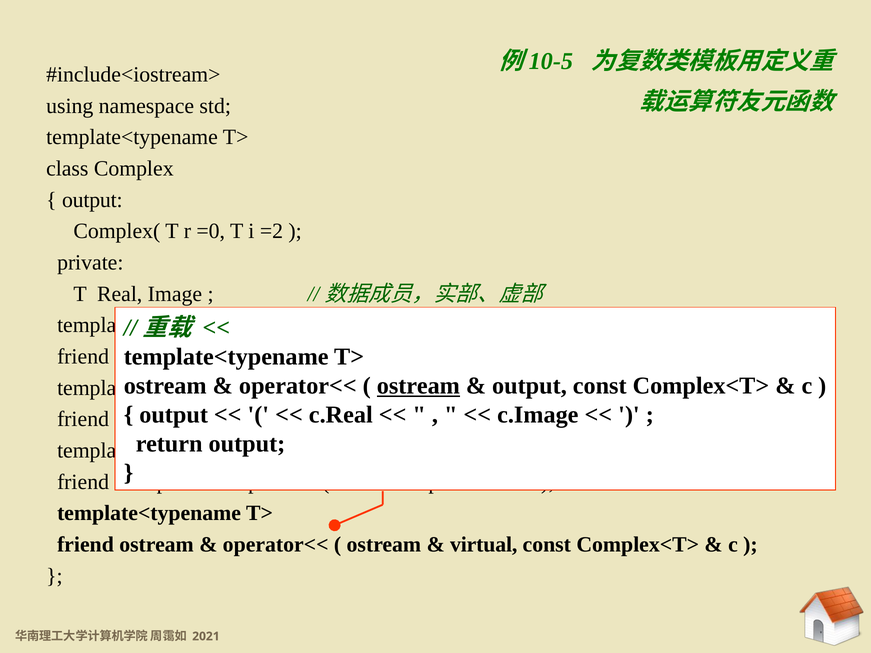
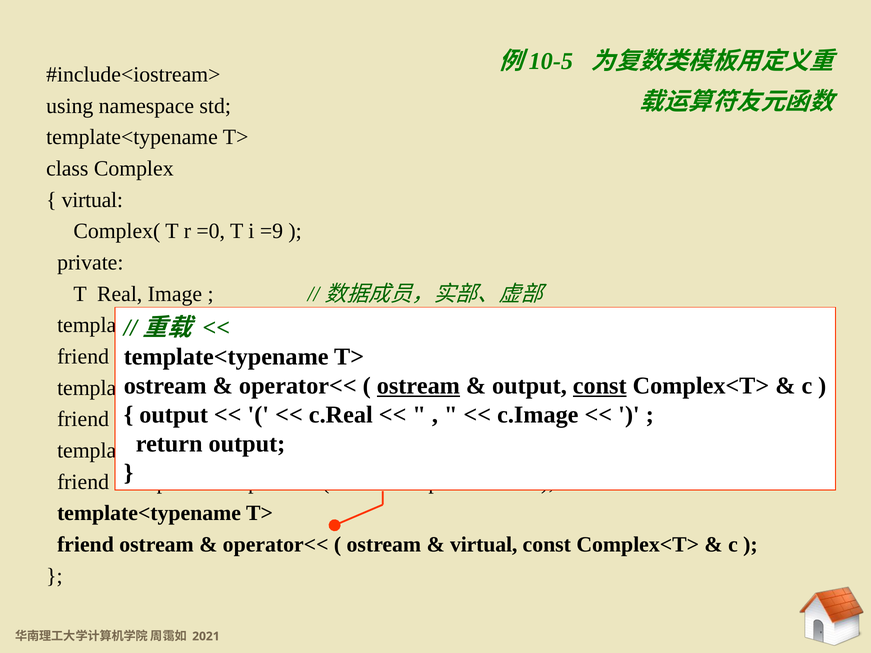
output at (92, 200): output -> virtual
=2: =2 -> =9
const at (600, 386) underline: none -> present
